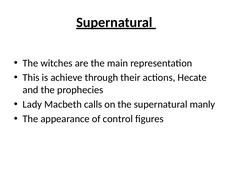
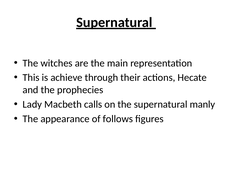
control: control -> follows
